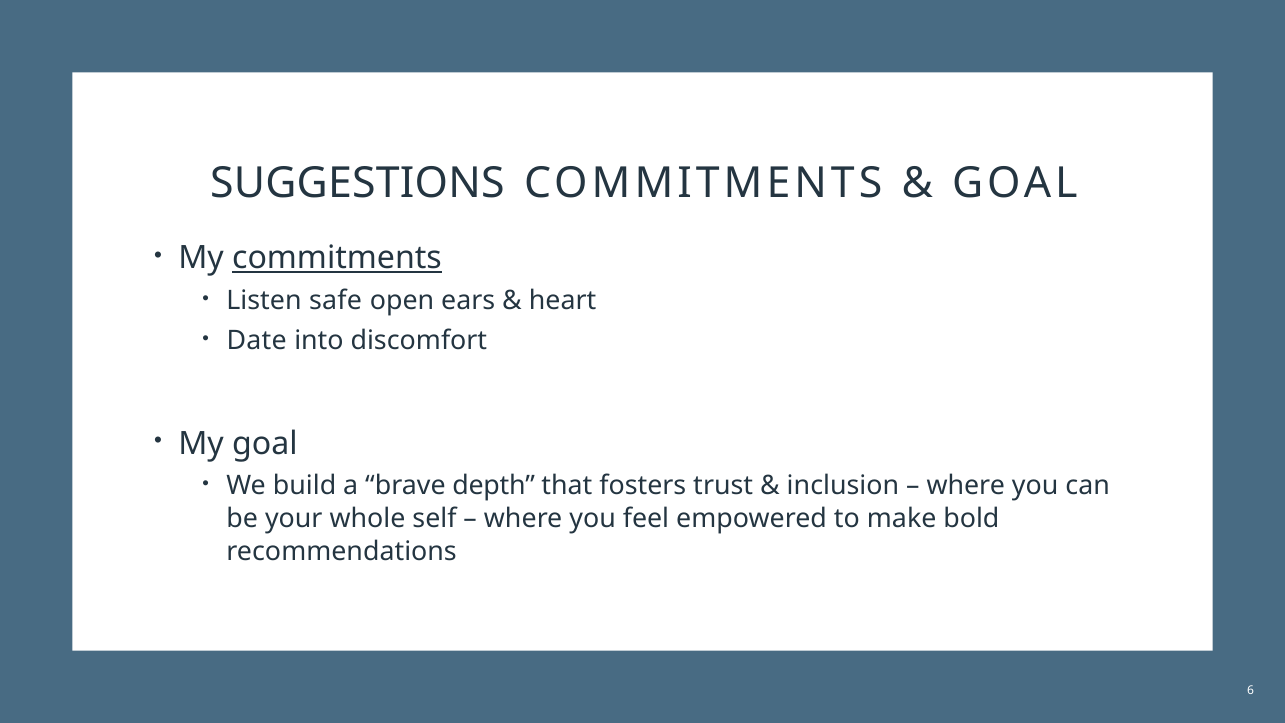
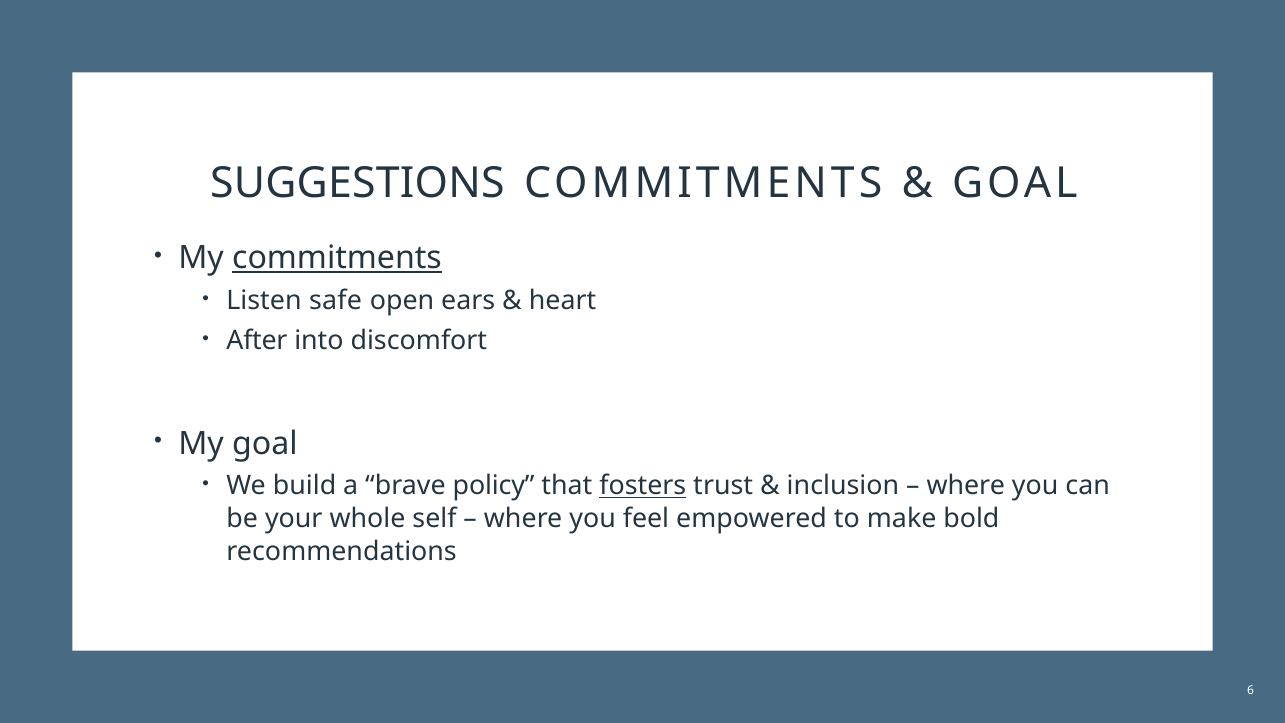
Date: Date -> After
depth: depth -> policy
fosters underline: none -> present
